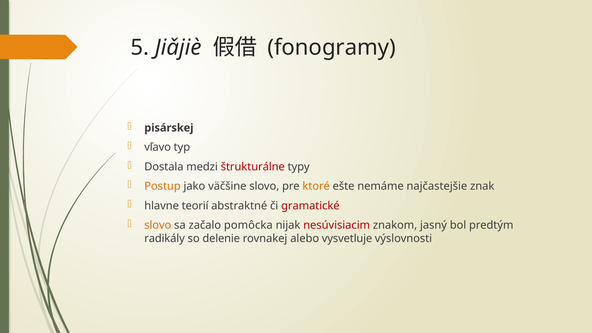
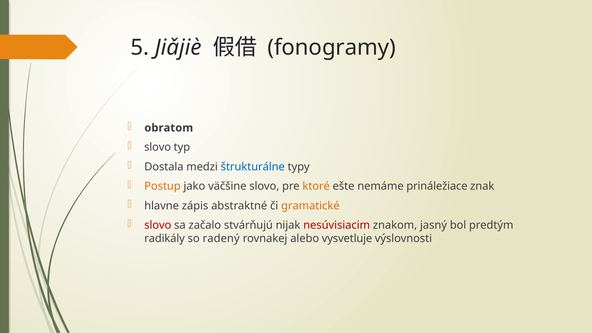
pisárskej: pisárskej -> obratom
vľavo at (158, 147): vľavo -> slovo
štrukturálne colour: red -> blue
najčastejšie: najčastejšie -> prináležiace
teorií: teorií -> zápis
gramatické colour: red -> orange
slovo at (158, 225) colour: orange -> red
pomôcka: pomôcka -> stvárňujú
delenie: delenie -> radený
